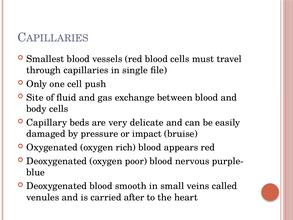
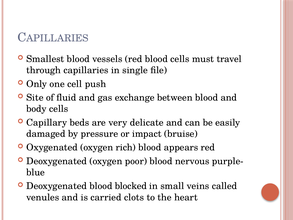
smooth: smooth -> blocked
after: after -> clots
